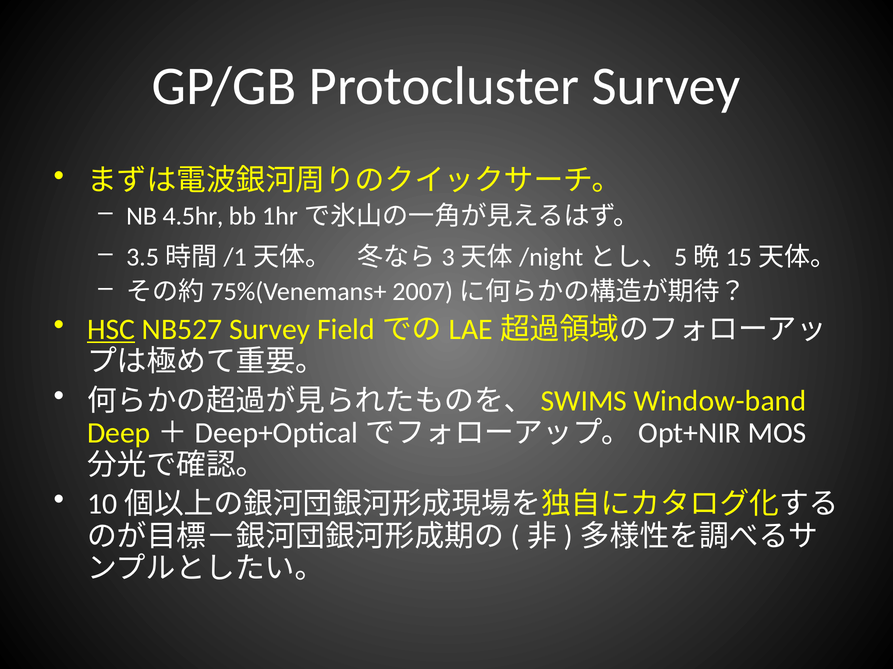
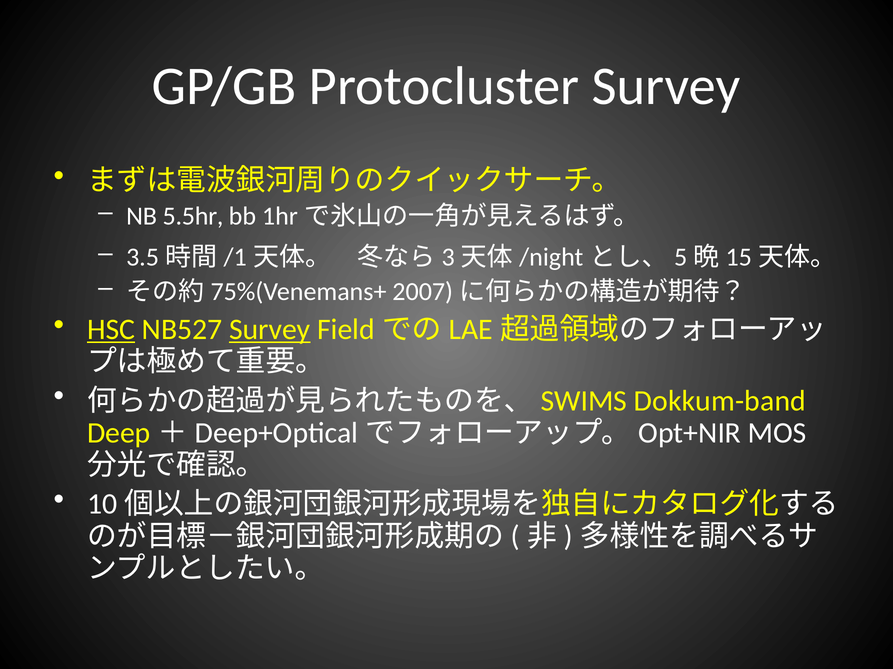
4.5hr: 4.5hr -> 5.5hr
Survey at (270, 330) underline: none -> present
Window-band: Window-band -> Dokkum-band
